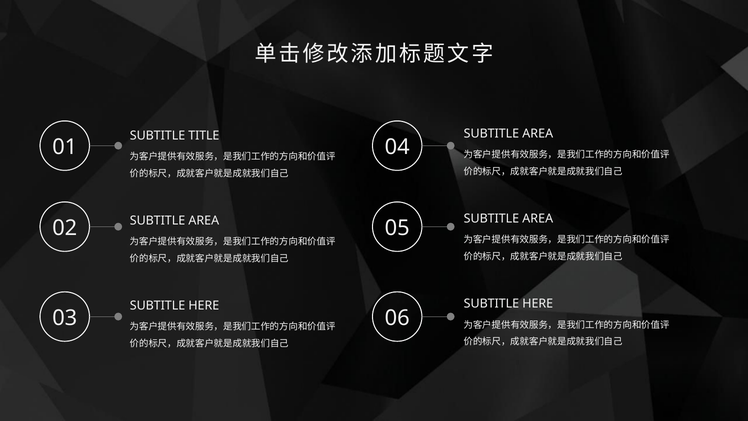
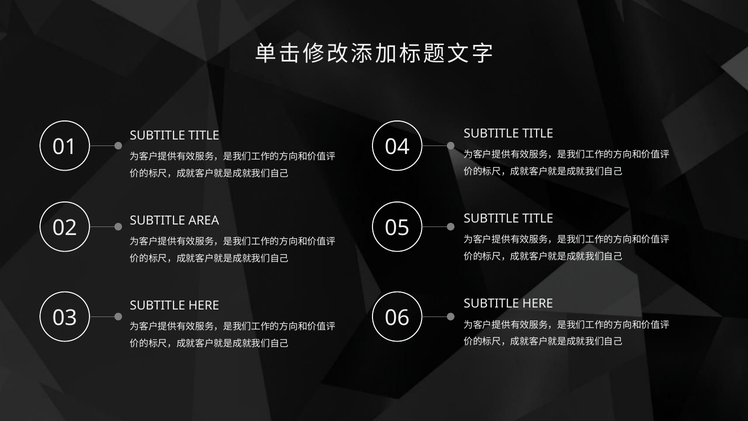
AREA at (538, 133): AREA -> TITLE
AREA at (538, 218): AREA -> TITLE
